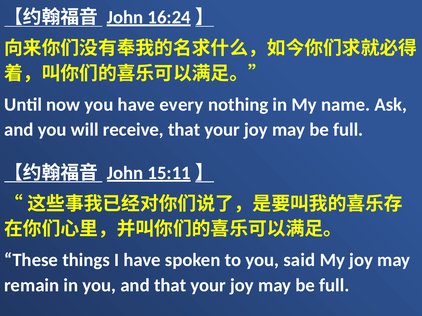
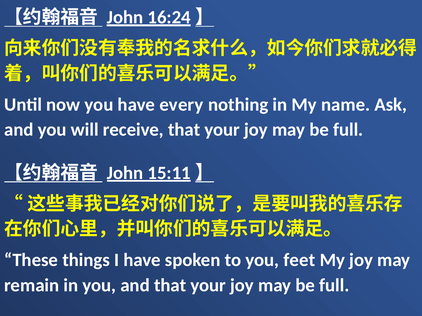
said: said -> feet
